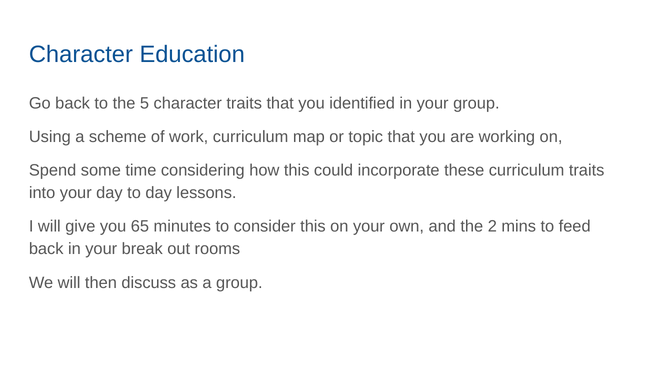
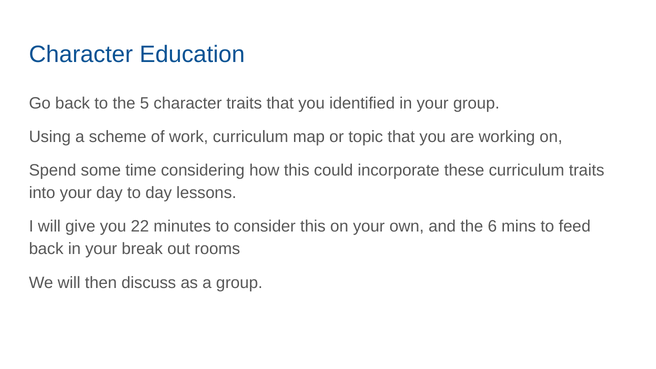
65: 65 -> 22
2: 2 -> 6
